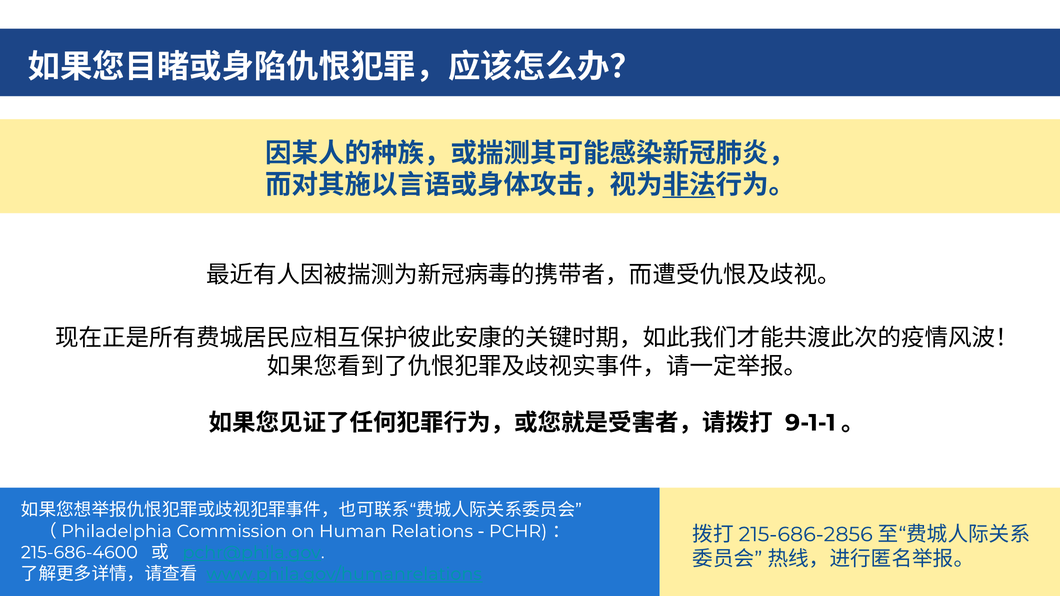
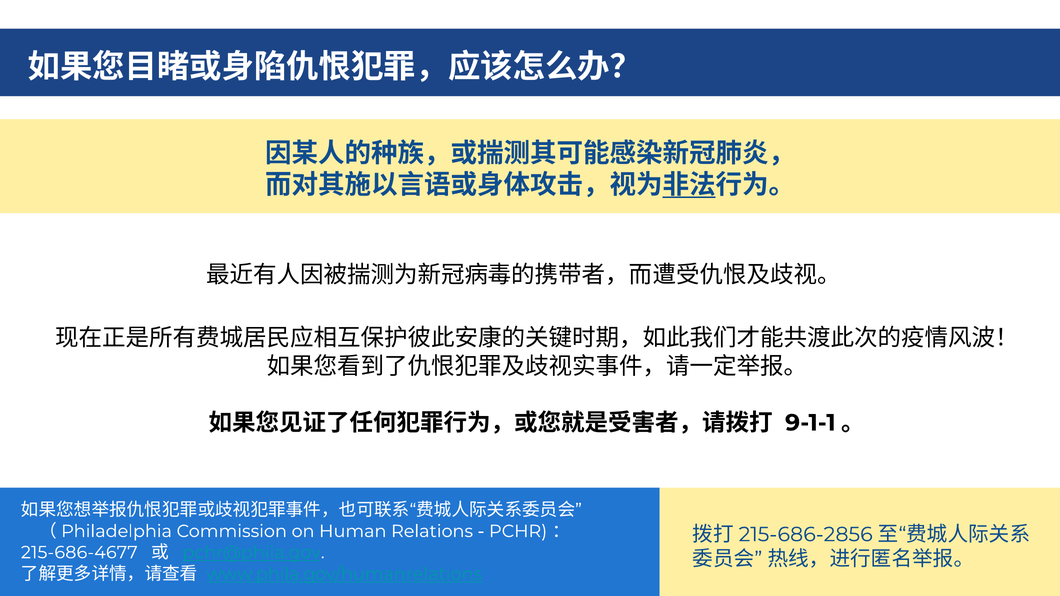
215-686-4600: 215-686-4600 -> 215-686-4677
